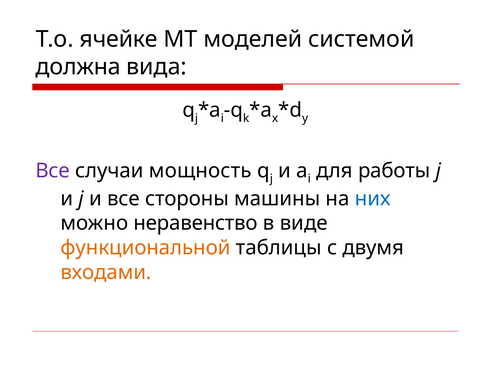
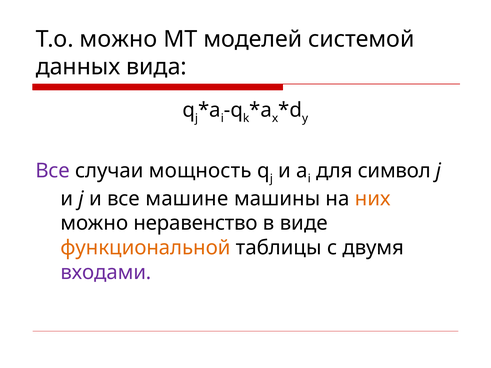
Т.о ячейке: ячейке -> можно
должна: должна -> данных
работы: работы -> символ
стороны: стороны -> машине
них colour: blue -> orange
входами colour: orange -> purple
